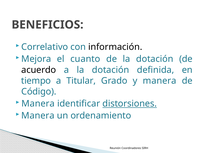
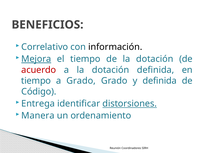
Mejora underline: none -> present
el cuanto: cuanto -> tiempo
acuerdo colour: black -> red
a Titular: Titular -> Grado
y manera: manera -> definida
Manera at (38, 104): Manera -> Entrega
